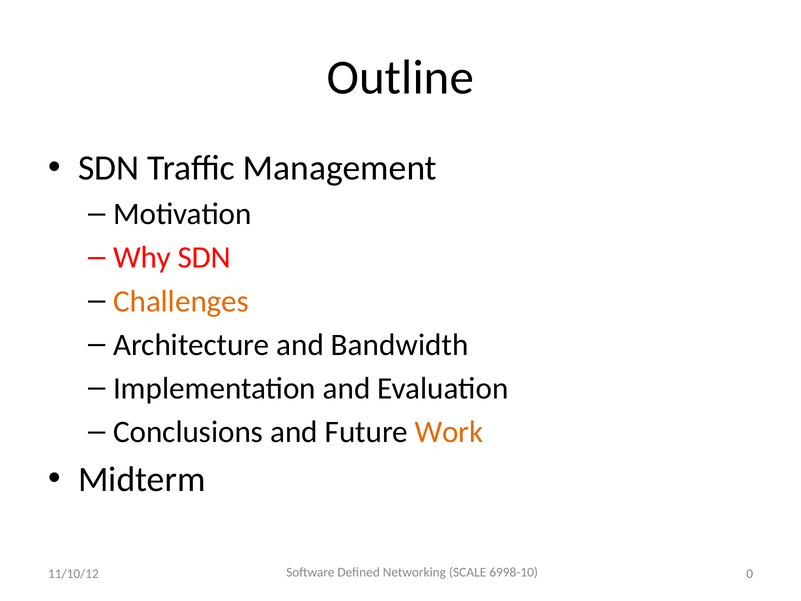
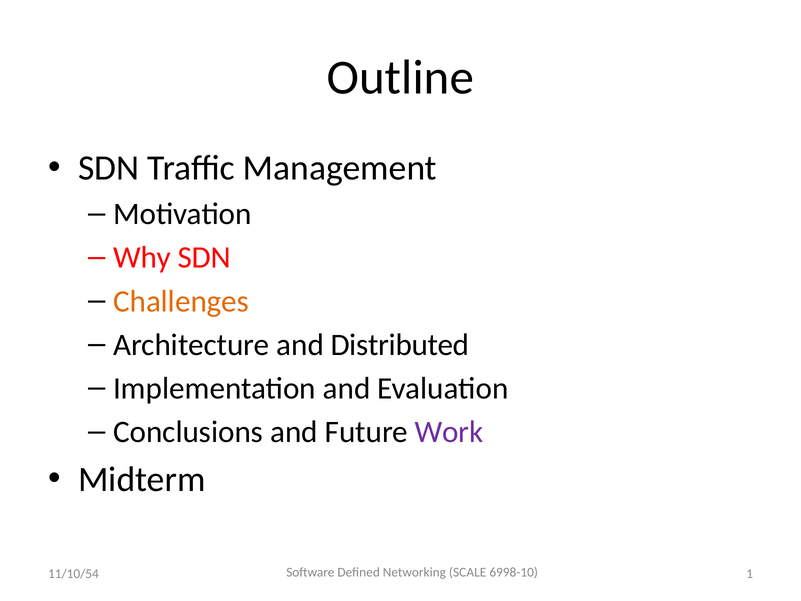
Bandwidth: Bandwidth -> Distributed
Work colour: orange -> purple
0: 0 -> 1
11/10/12: 11/10/12 -> 11/10/54
